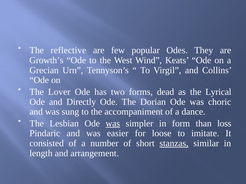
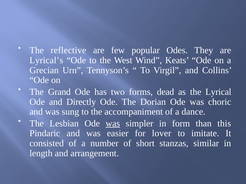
Growth’s: Growth’s -> Lyrical’s
Lover: Lover -> Grand
loss: loss -> this
loose: loose -> lover
stanzas underline: present -> none
